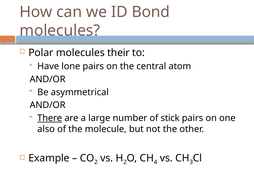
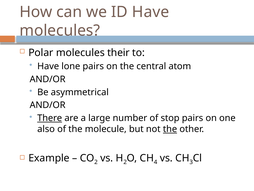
ID Bond: Bond -> Have
stick: stick -> stop
the at (170, 129) underline: none -> present
